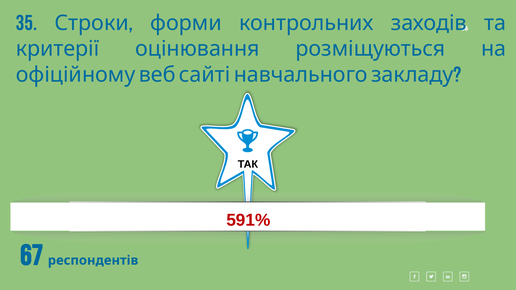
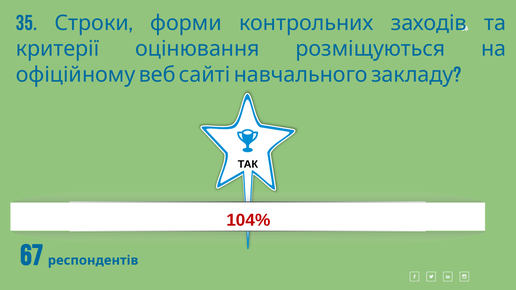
591%: 591% -> 104%
